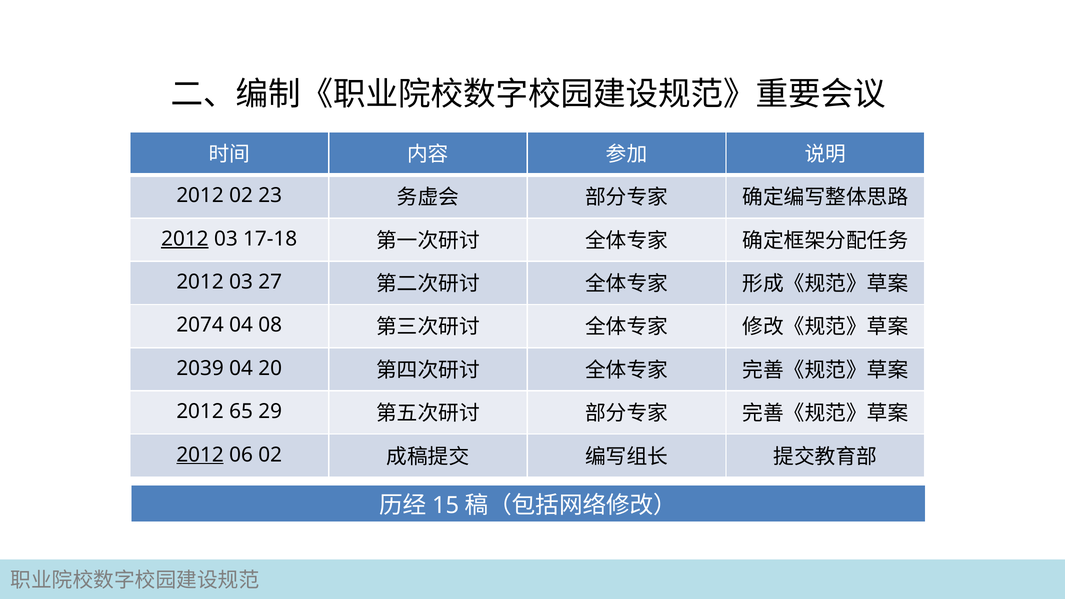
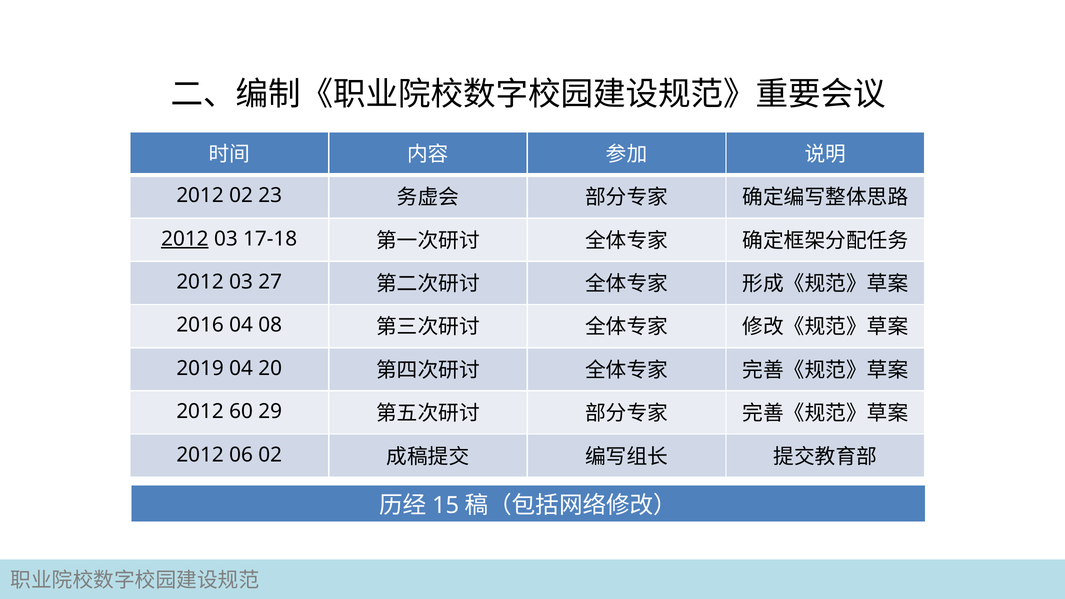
2074: 2074 -> 2016
2039: 2039 -> 2019
65: 65 -> 60
2012 at (200, 455) underline: present -> none
